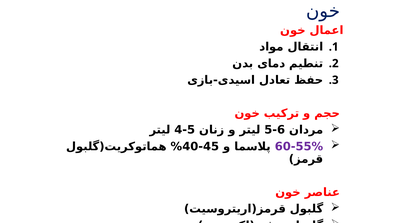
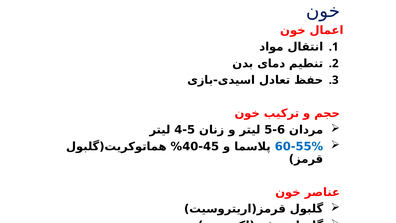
60-55% colour: purple -> blue
